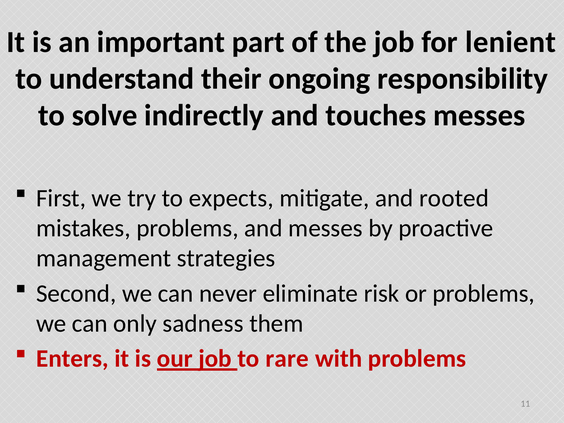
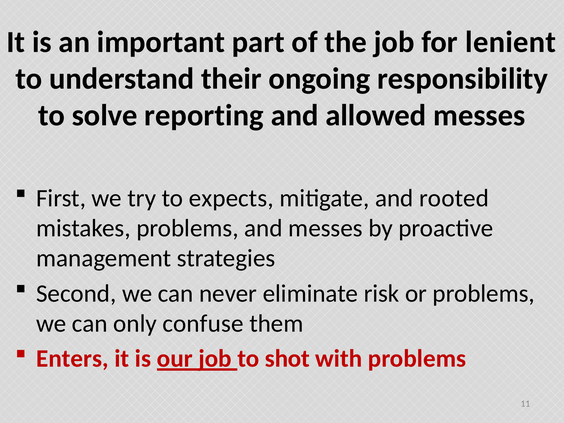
indirectly: indirectly -> reporting
touches: touches -> allowed
sadness: sadness -> confuse
rare: rare -> shot
